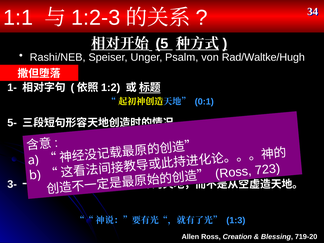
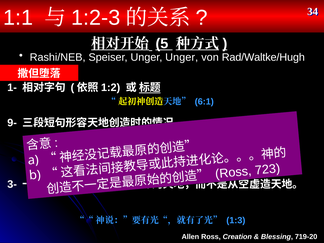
Unger Psalm: Psalm -> Unger
0:1: 0:1 -> 6:1
5-: 5- -> 9-
